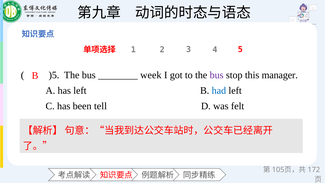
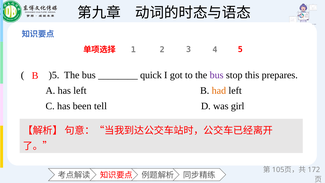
week: week -> quick
manager: manager -> prepares
had colour: blue -> orange
felt: felt -> girl
